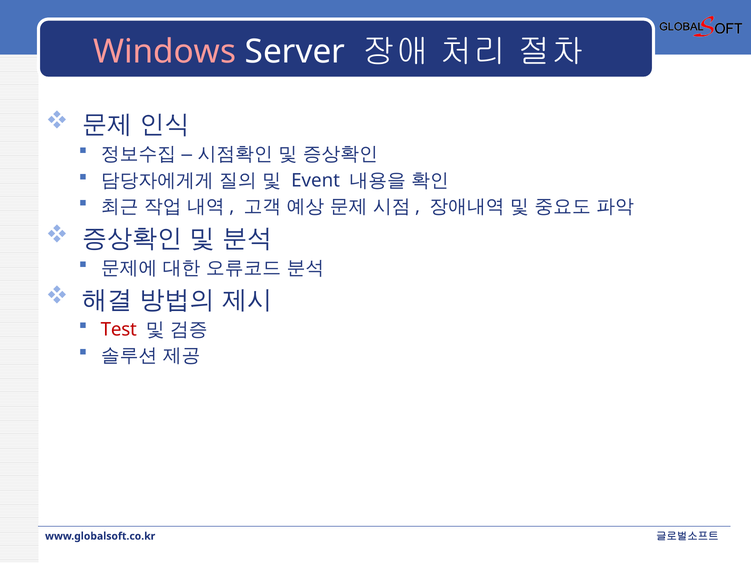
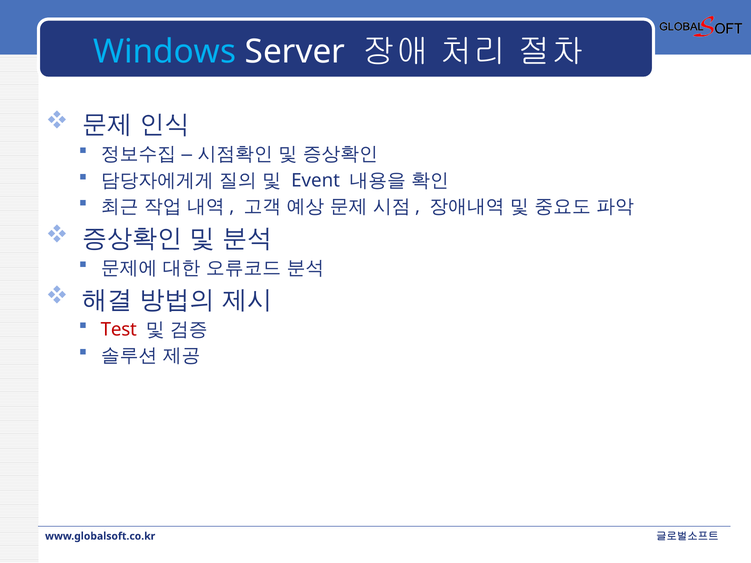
Windows colour: pink -> light blue
